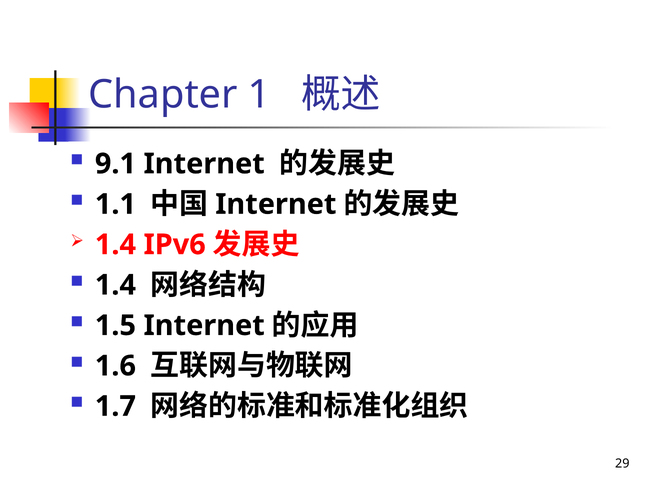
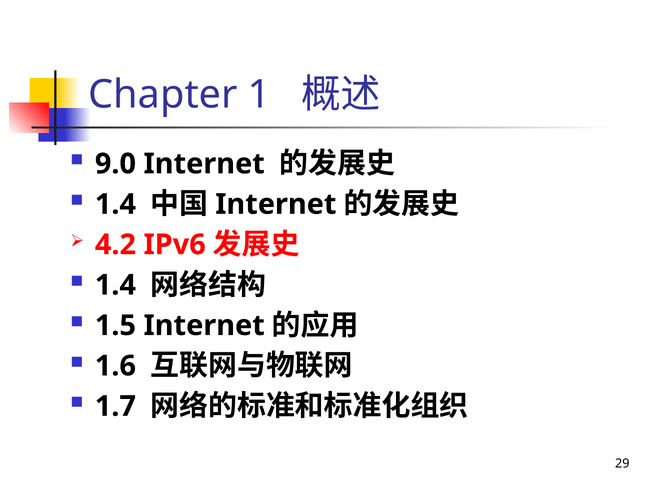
9.1: 9.1 -> 9.0
1.1 at (115, 204): 1.1 -> 1.4
1.4 at (115, 245): 1.4 -> 4.2
